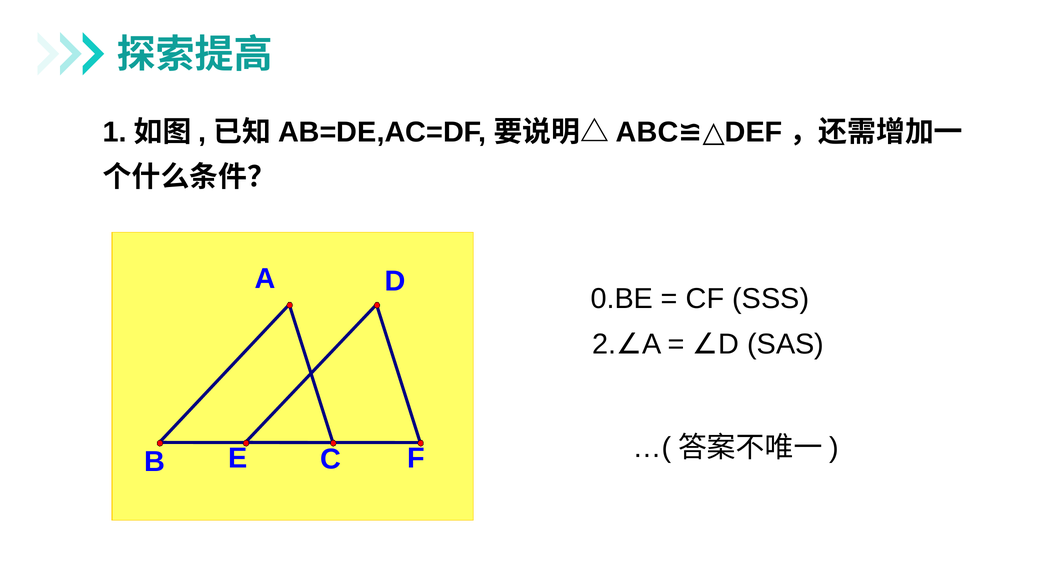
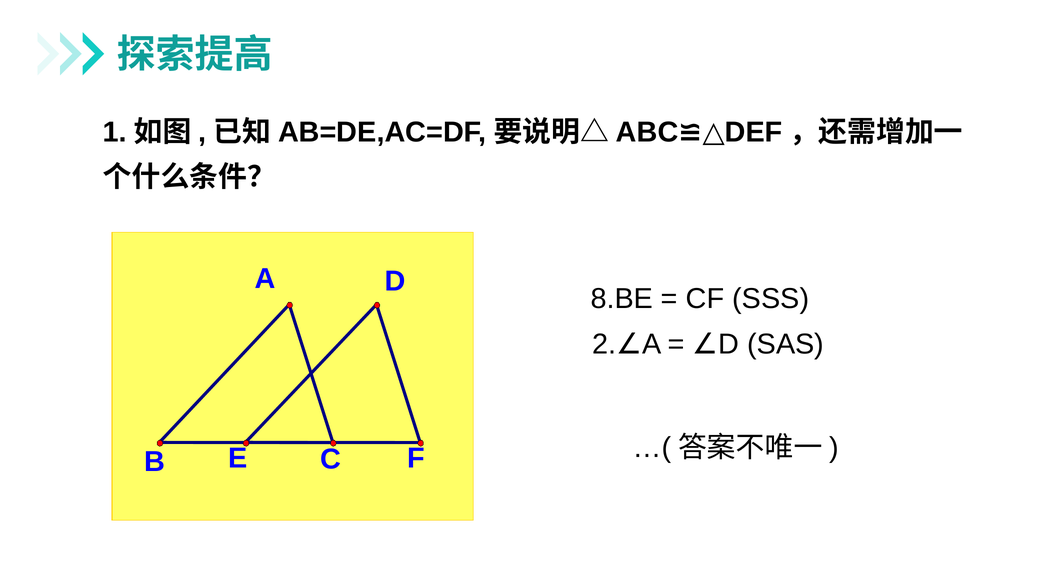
0.BE: 0.BE -> 8.BE
